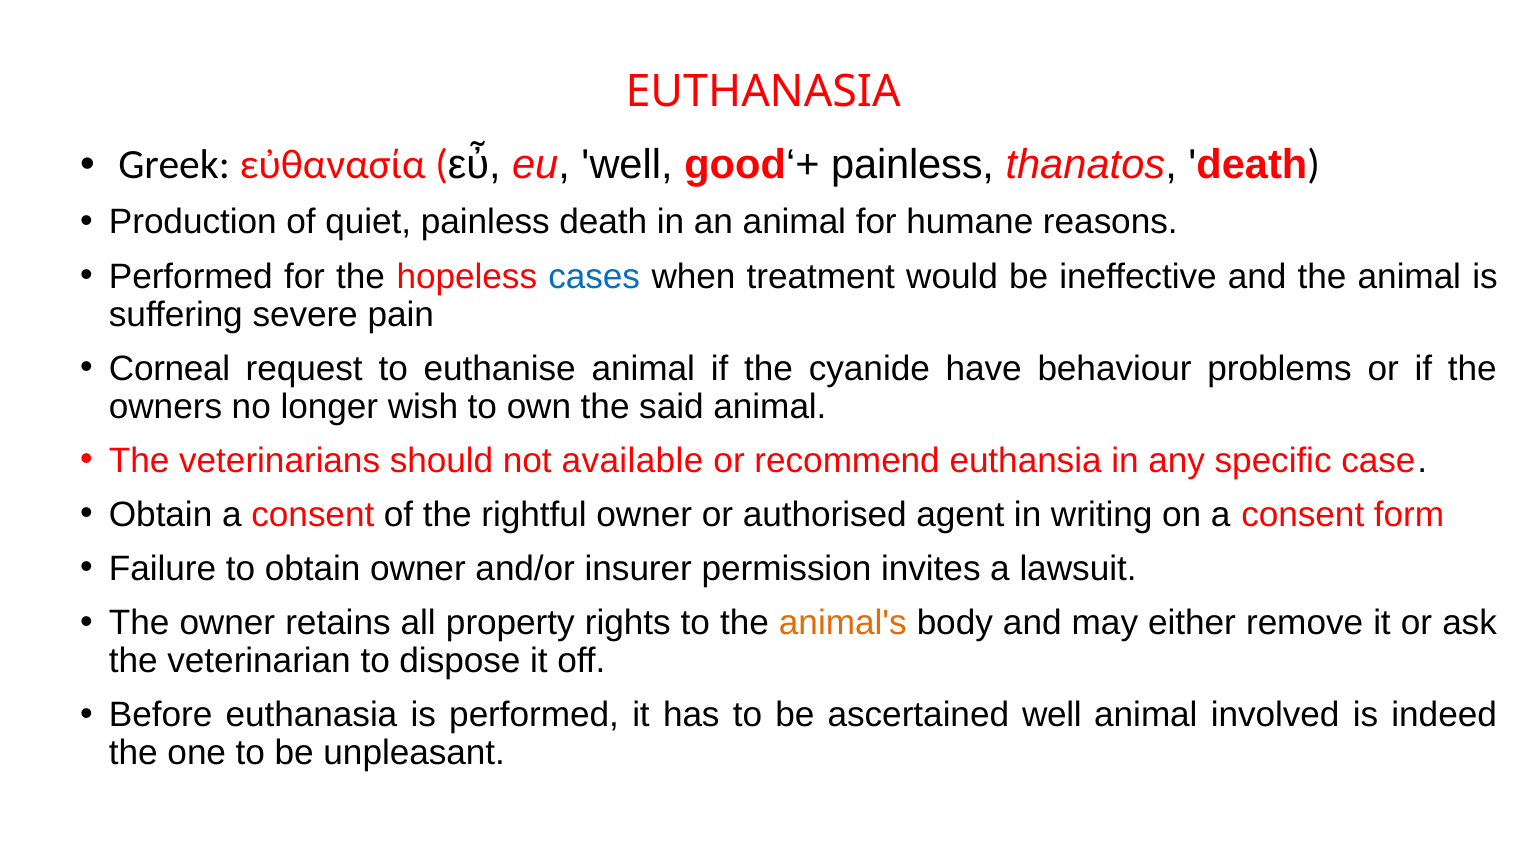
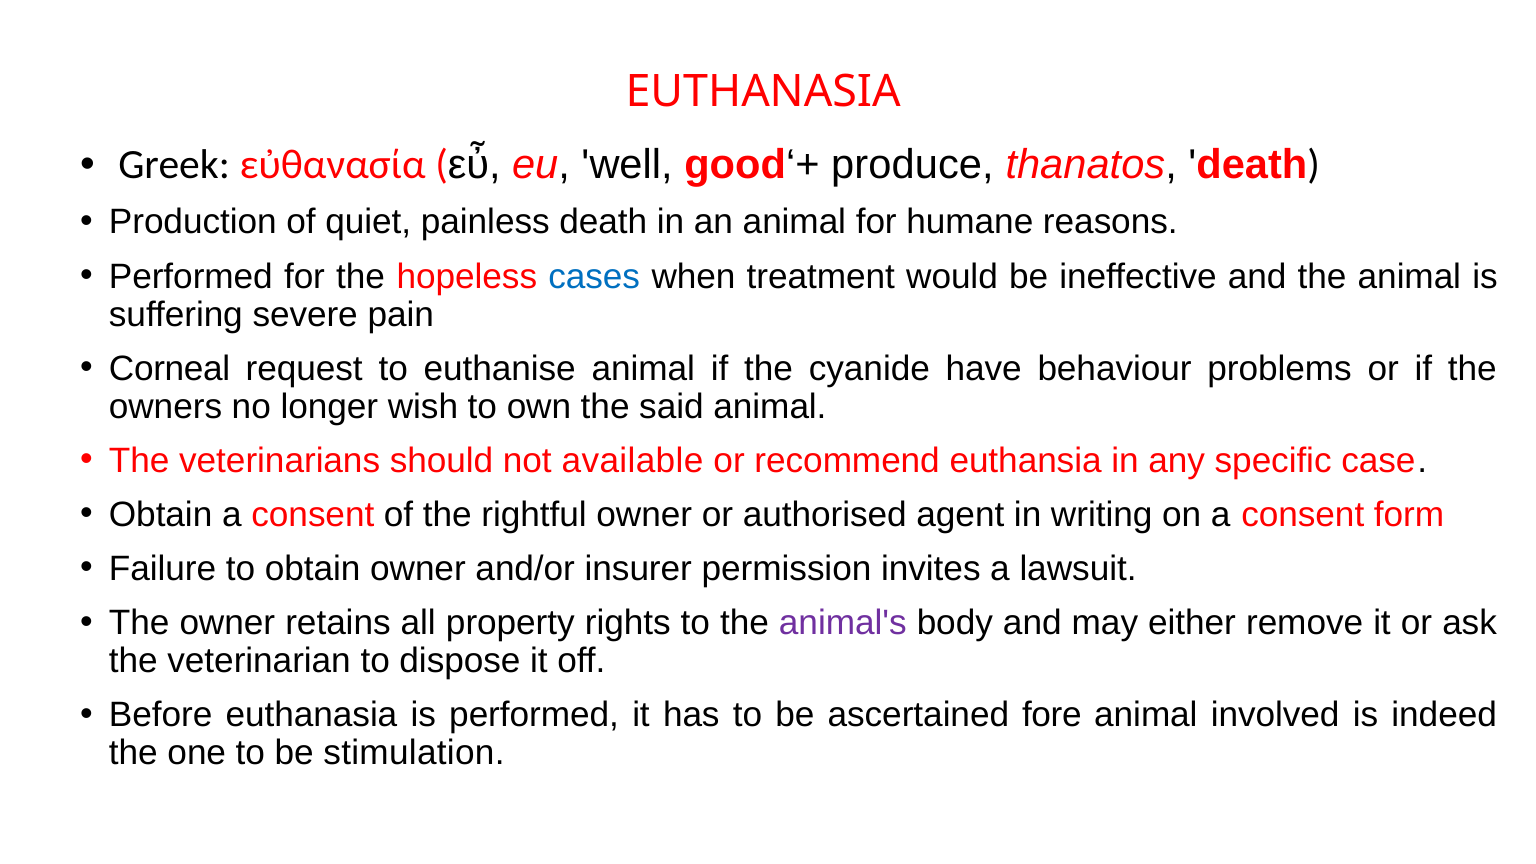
good‘+ painless: painless -> produce
animal's colour: orange -> purple
ascertained well: well -> fore
unpleasant: unpleasant -> stimulation
